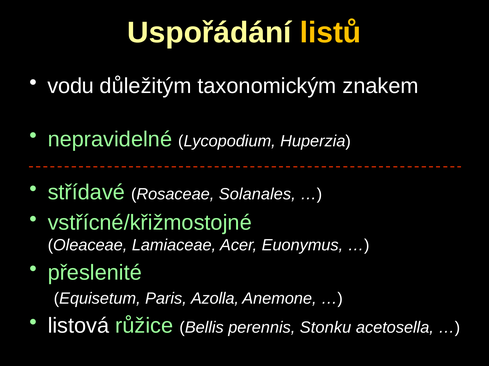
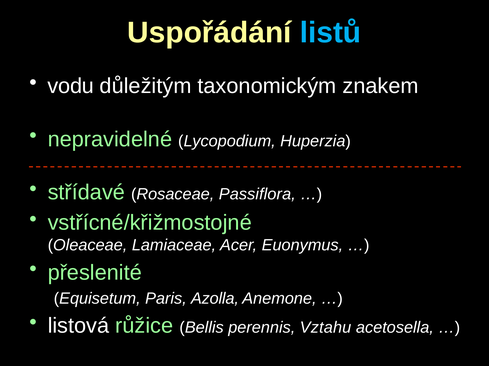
listů colour: yellow -> light blue
Solanales: Solanales -> Passiflora
Stonku: Stonku -> Vztahu
